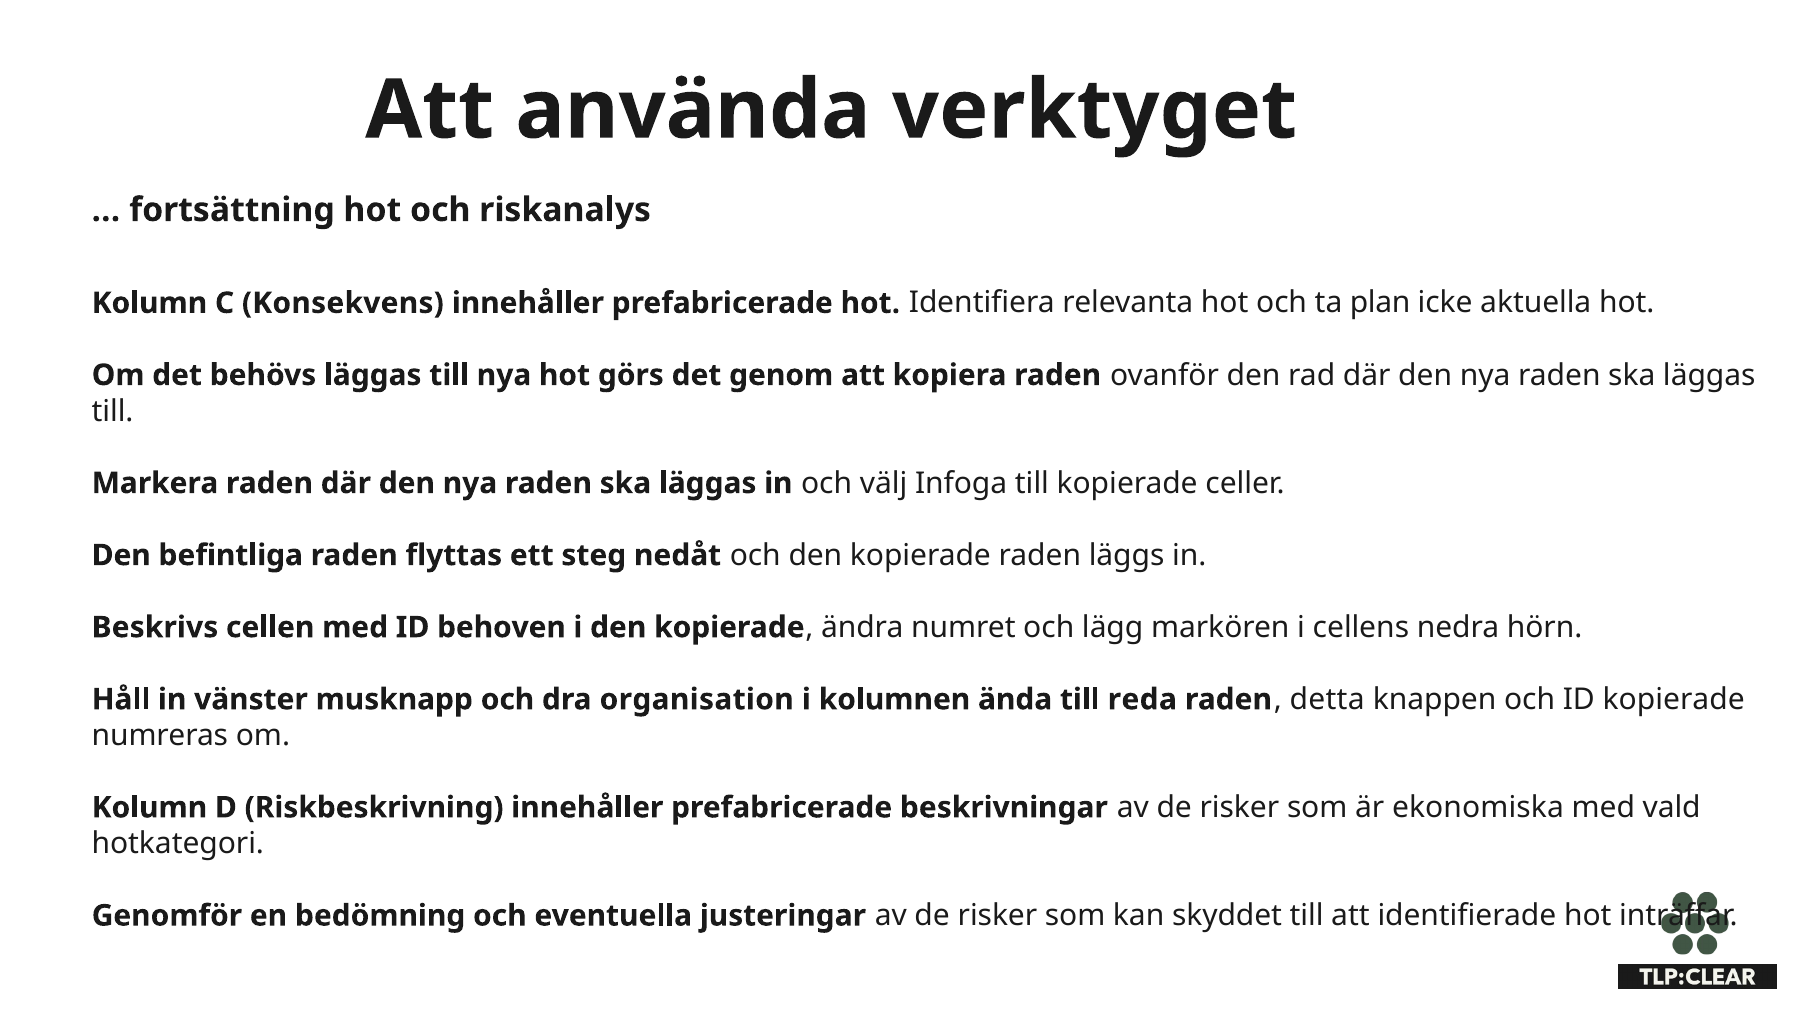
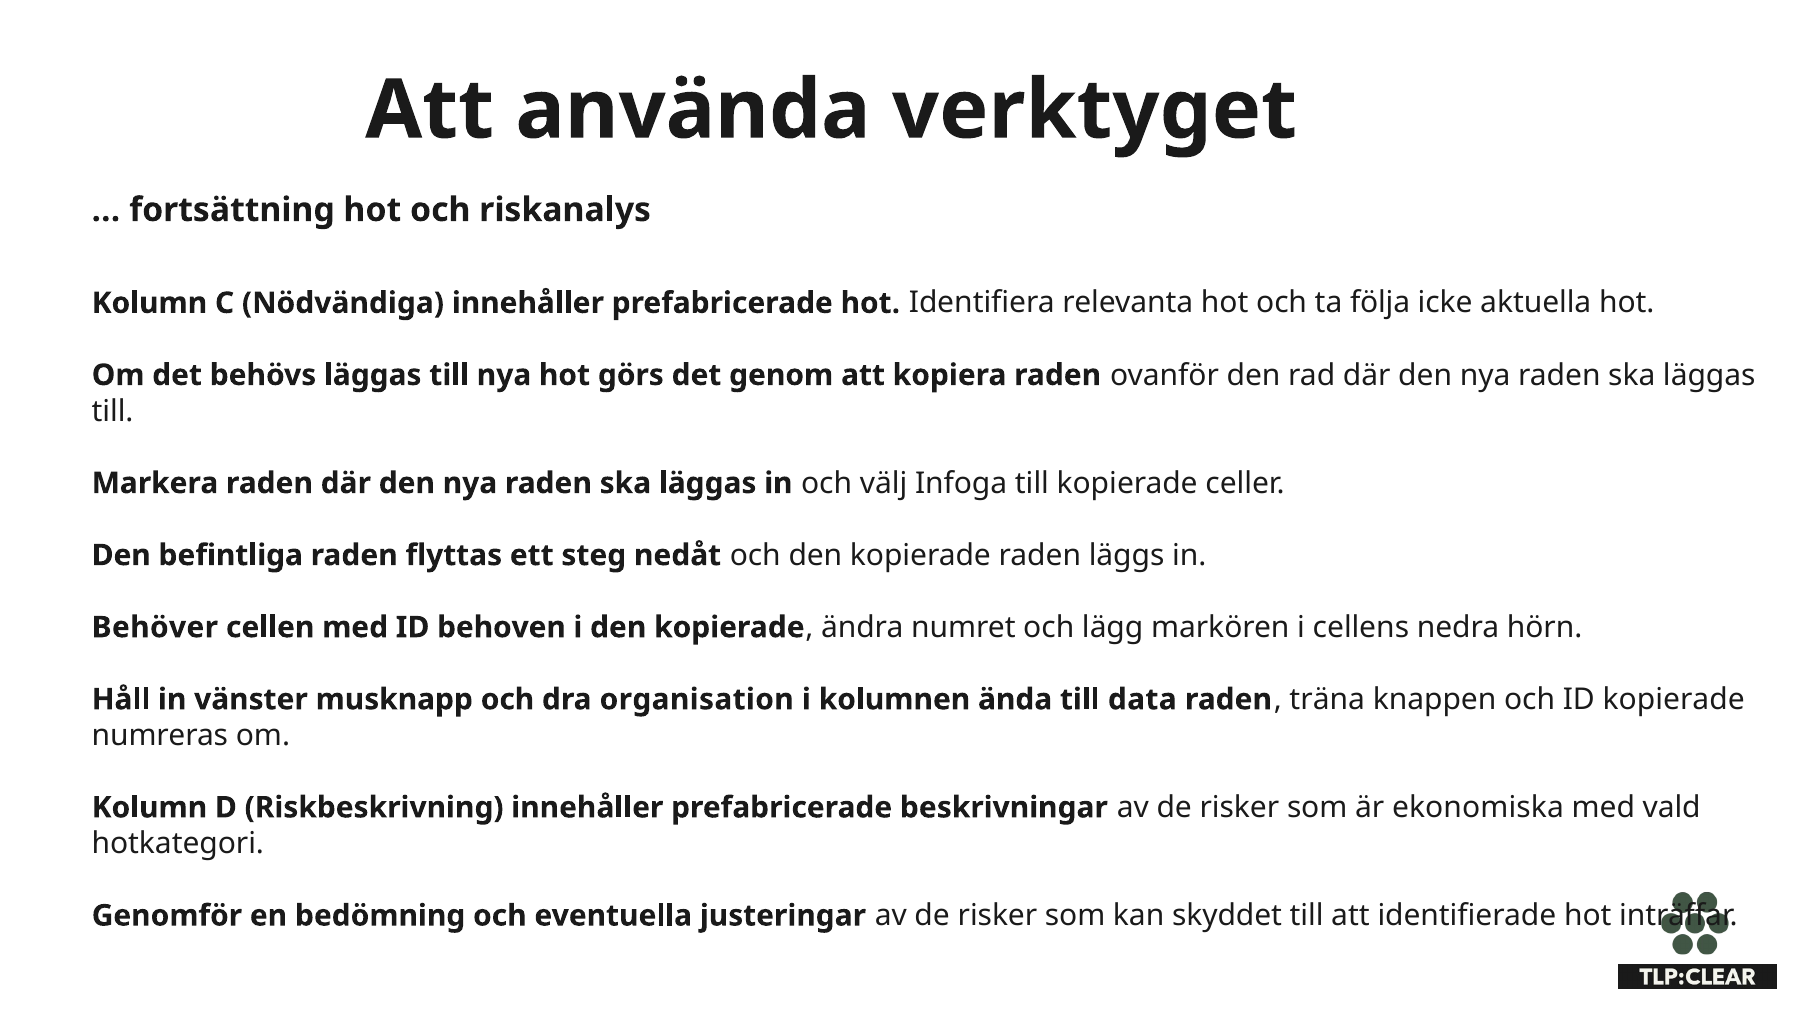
Konsekvens: Konsekvens -> Nödvändiga
plan: plan -> följa
Beskrivs: Beskrivs -> Behöver
reda: reda -> data
detta: detta -> träna
